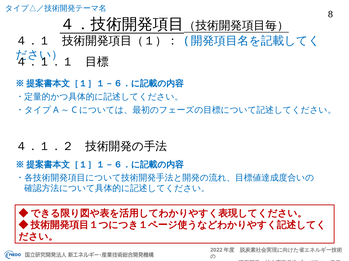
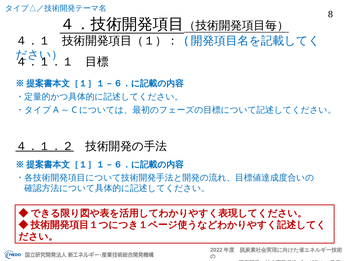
４．１．２ underline: none -> present
